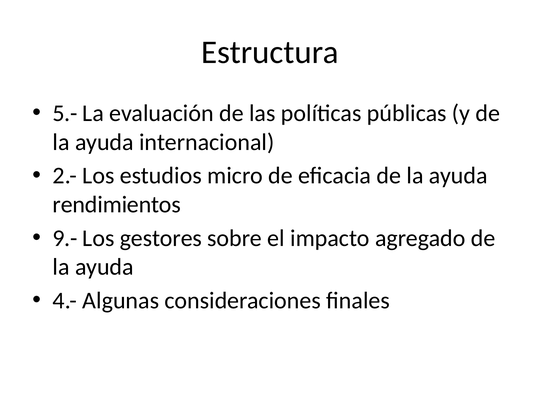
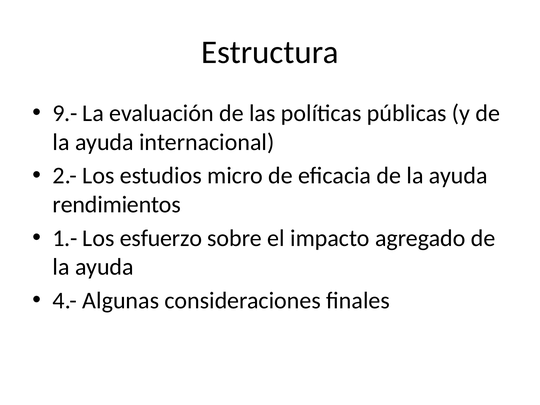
5.-: 5.- -> 9.-
9.-: 9.- -> 1.-
gestores: gestores -> esfuerzo
